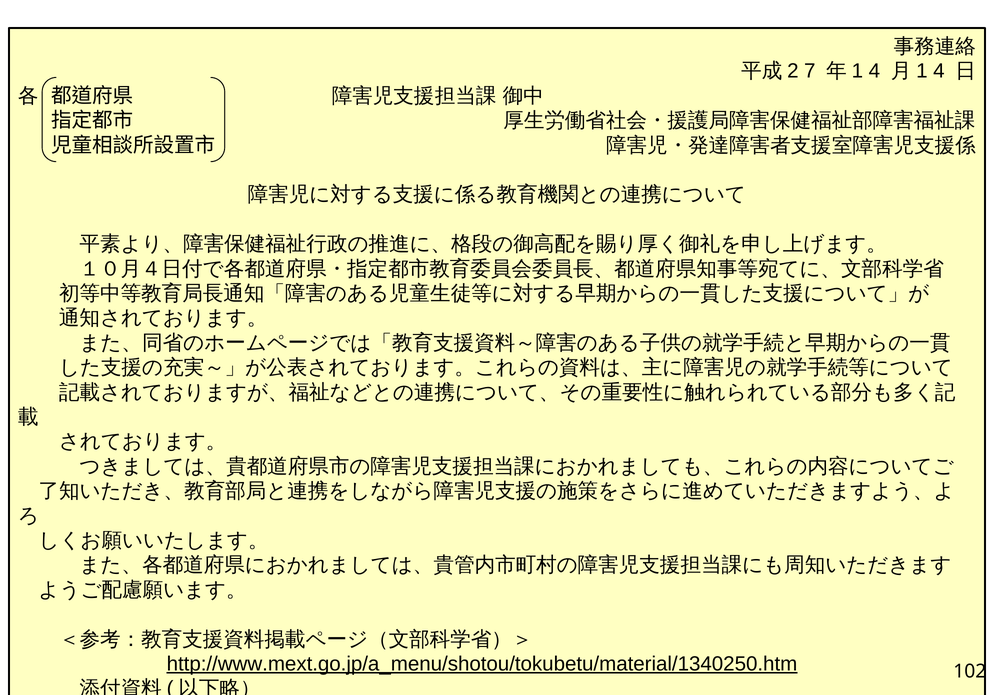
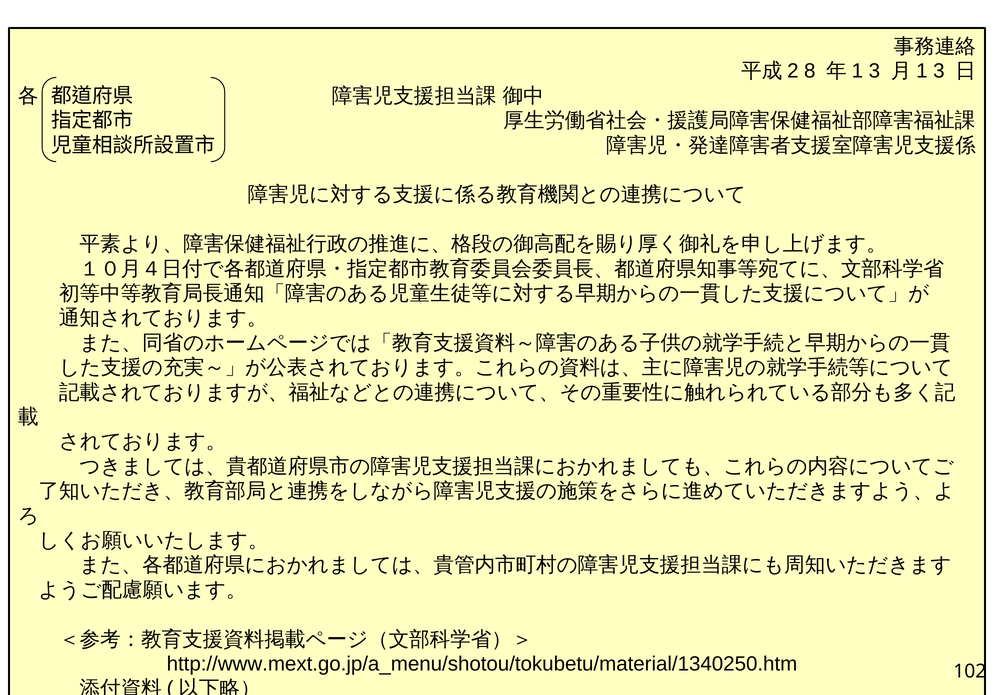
7: 7 -> 8
4 at (874, 71): 4 -> 3
4 at (939, 71): 4 -> 3
http://www.mext.go.jp/a_menu/shotou/tokubetu/material/1340250.htm underline: present -> none
